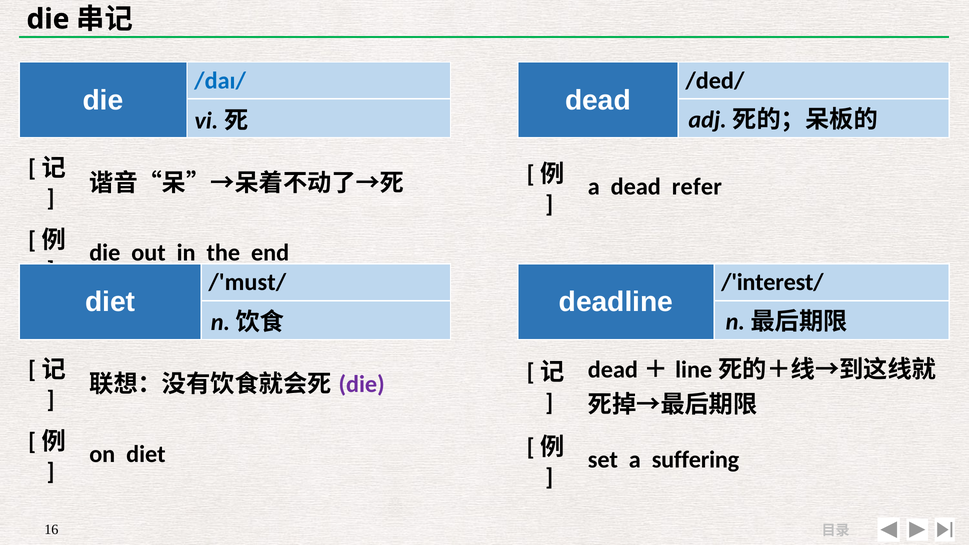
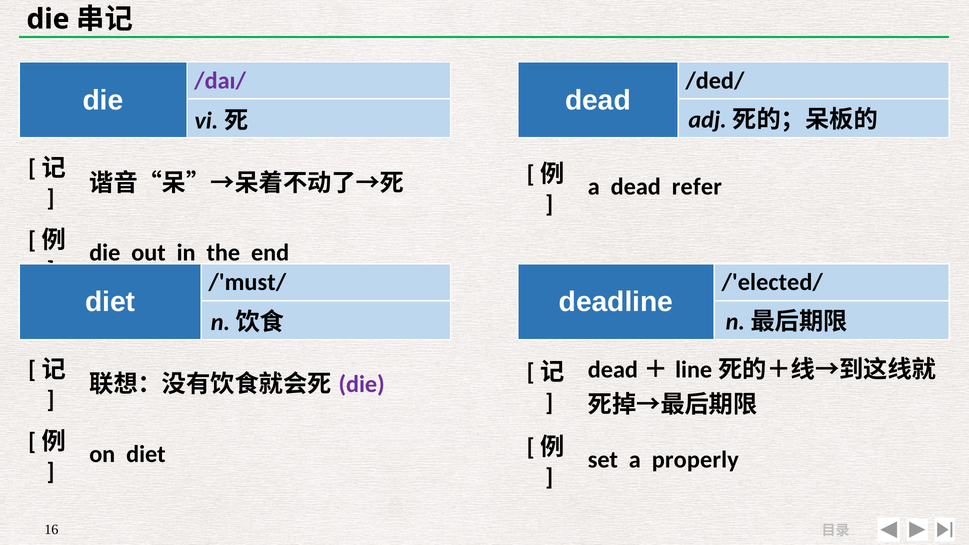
/daɪ/ colour: blue -> purple
/'interest/: /'interest/ -> /'elected/
suffering: suffering -> properly
